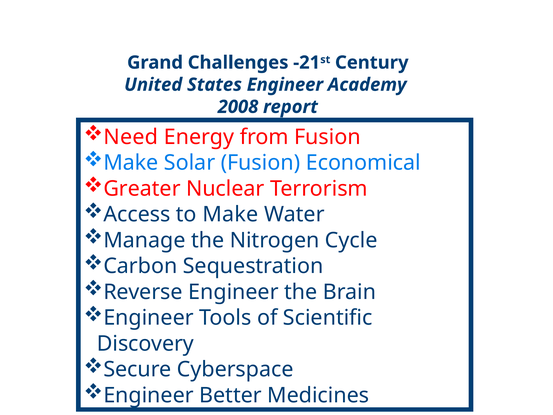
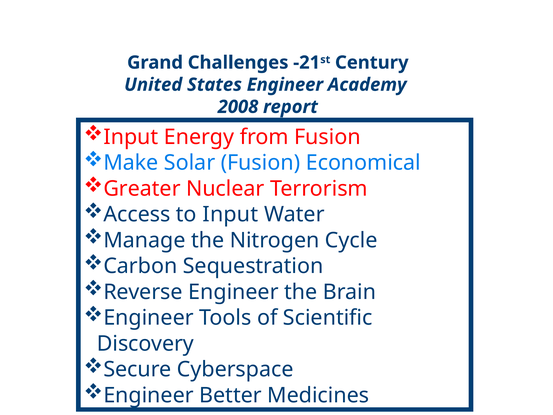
Need at (131, 137): Need -> Input
to Make: Make -> Input
